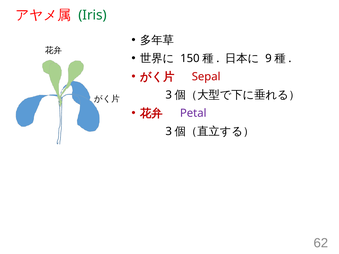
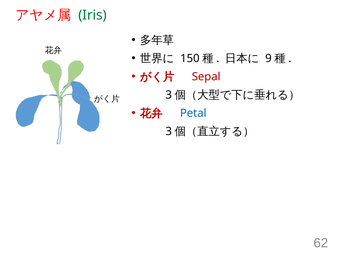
Petal colour: purple -> blue
